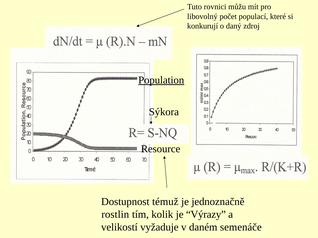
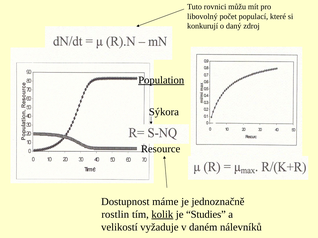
témuž: témuž -> máme
kolik underline: none -> present
Výrazy: Výrazy -> Studies
semenáče: semenáče -> nálevníků
